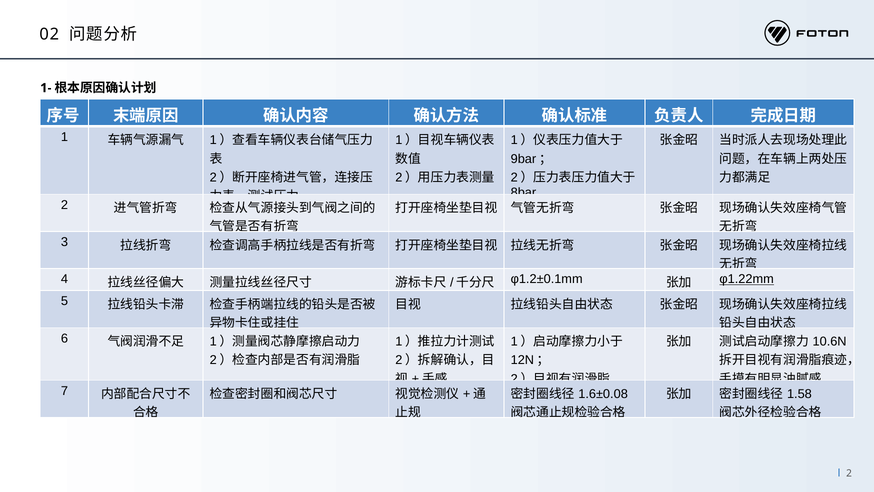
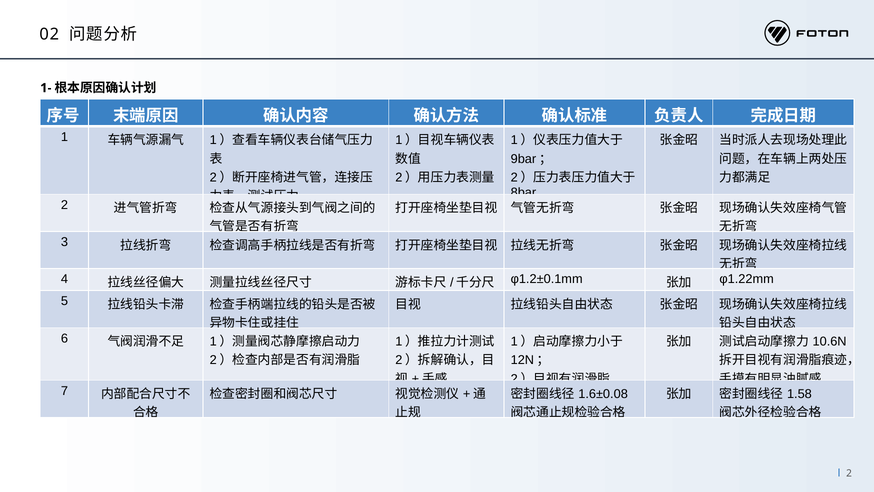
φ1.22mm underline: present -> none
